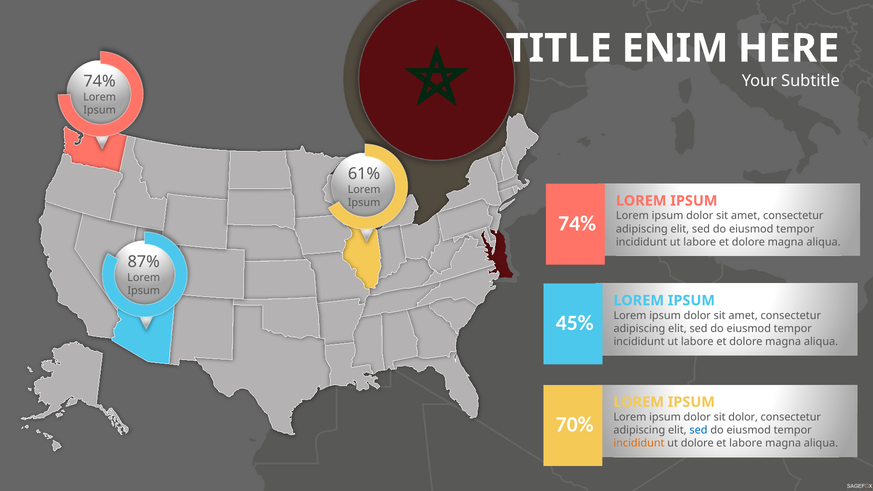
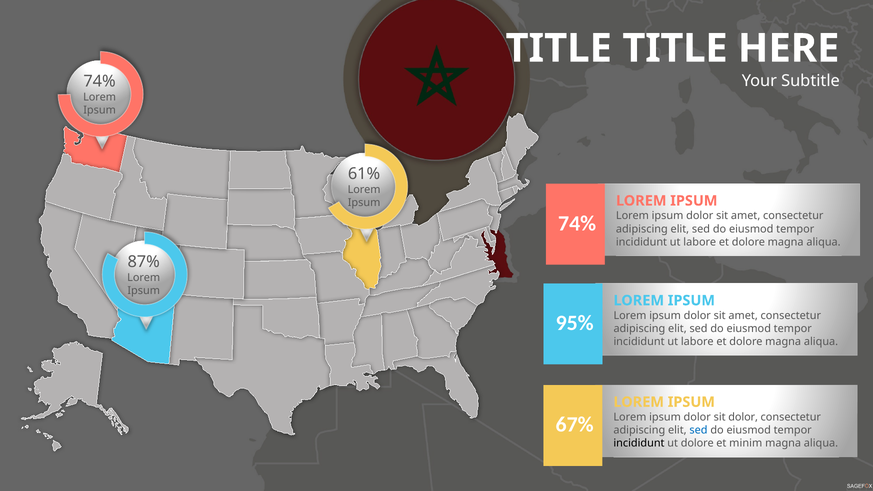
TITLE ENIM: ENIM -> TITLE
45%: 45% -> 95%
70%: 70% -> 67%
incididunt at (639, 443) colour: orange -> black
et labore: labore -> minim
